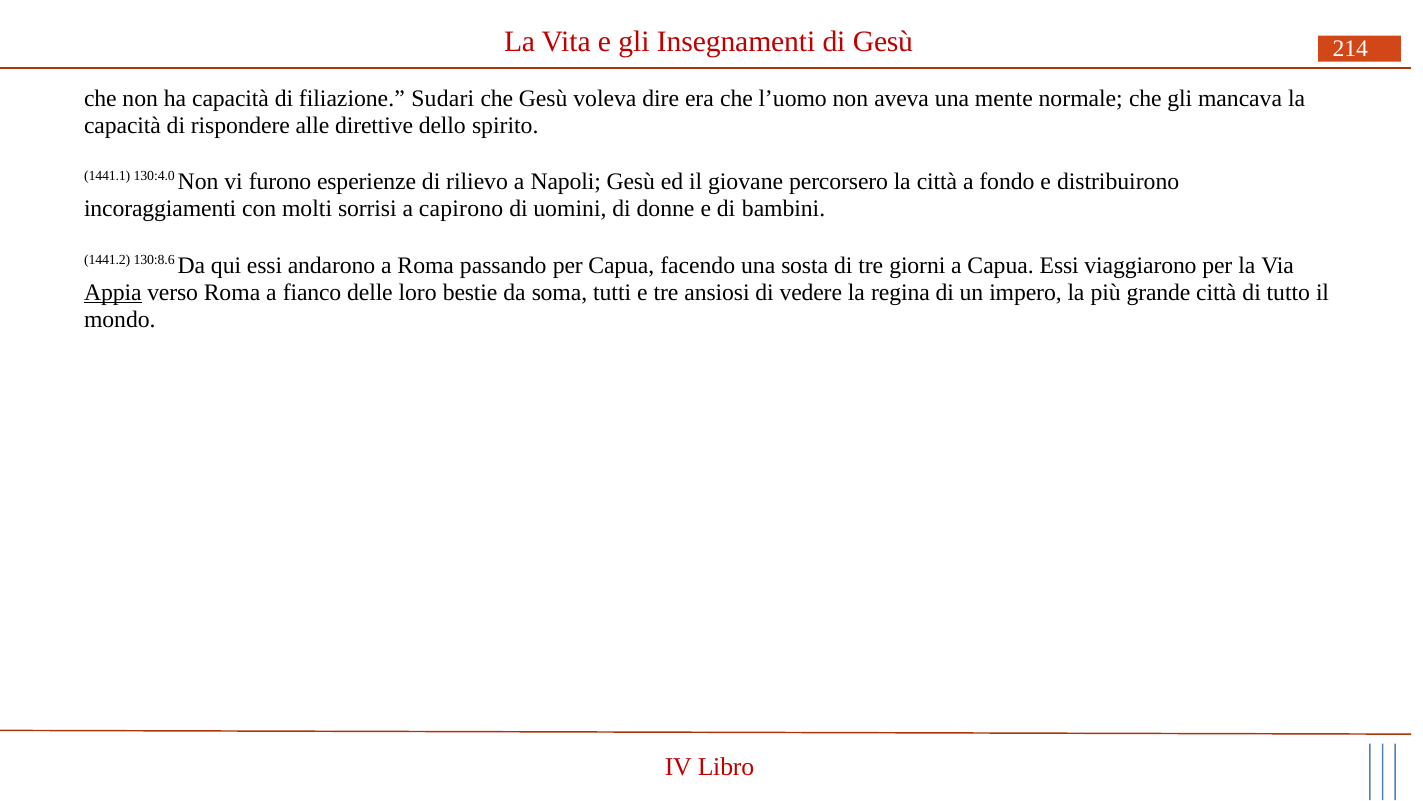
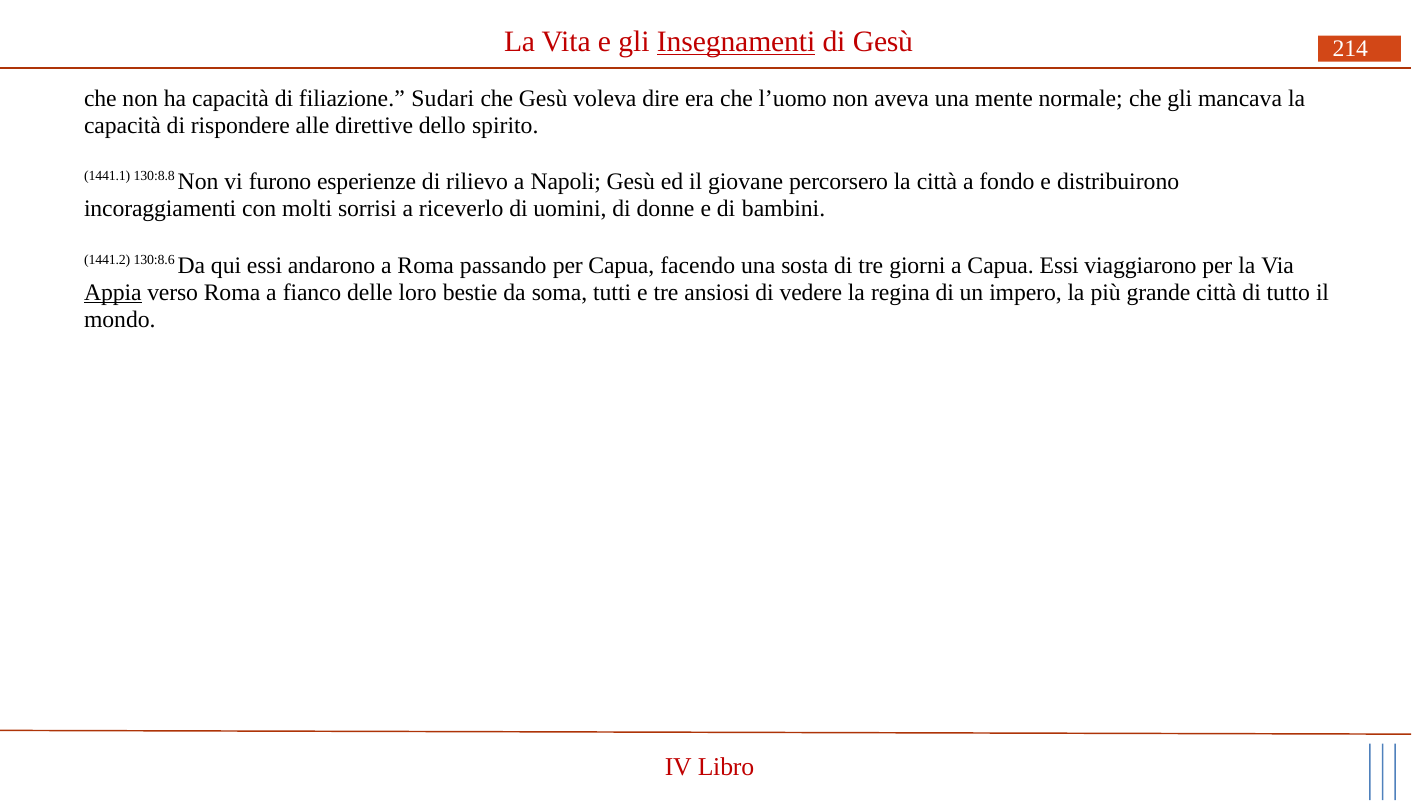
Insegnamenti underline: none -> present
130:4.0: 130:4.0 -> 130:8.8
capirono: capirono -> riceverlo
